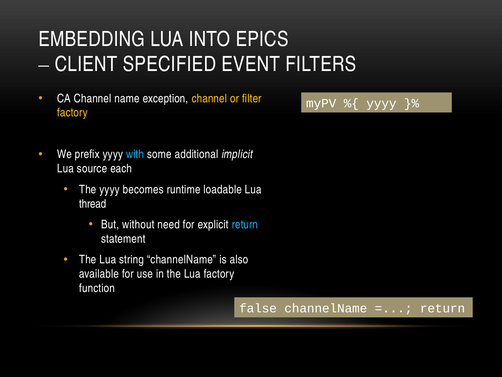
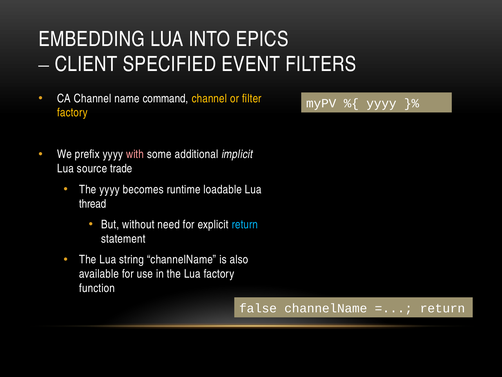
exception: exception -> command
with colour: light blue -> pink
each: each -> trade
